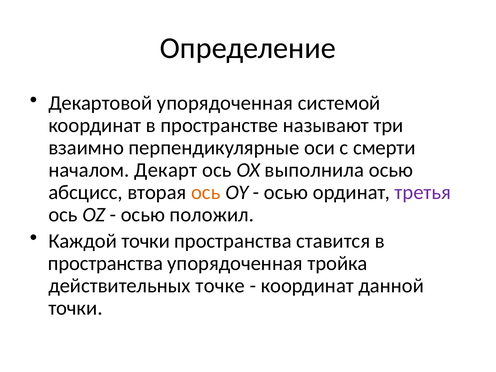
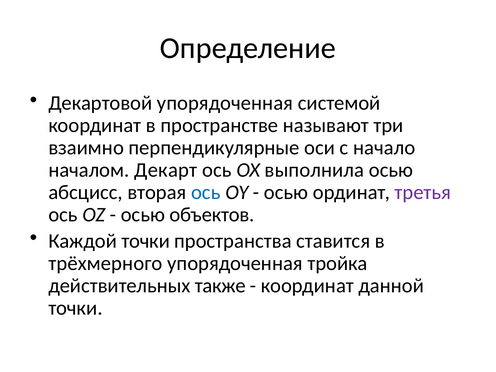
смерти: смерти -> начало
ось at (206, 192) colour: orange -> blue
положил: положил -> объектов
пространства at (106, 263): пространства -> трёхмерного
точке: точке -> также
